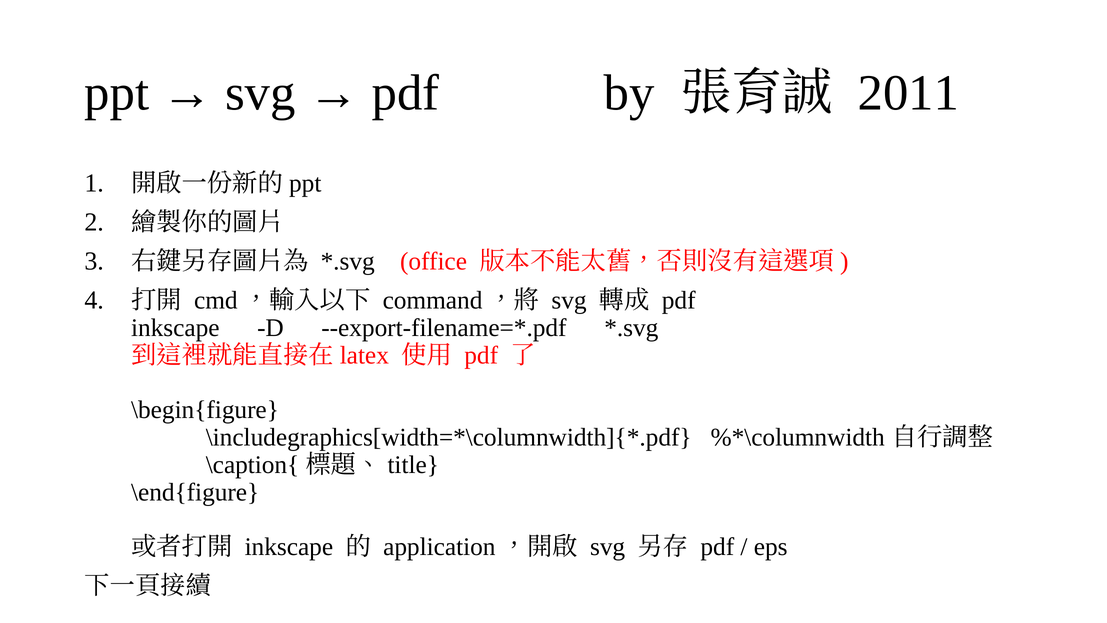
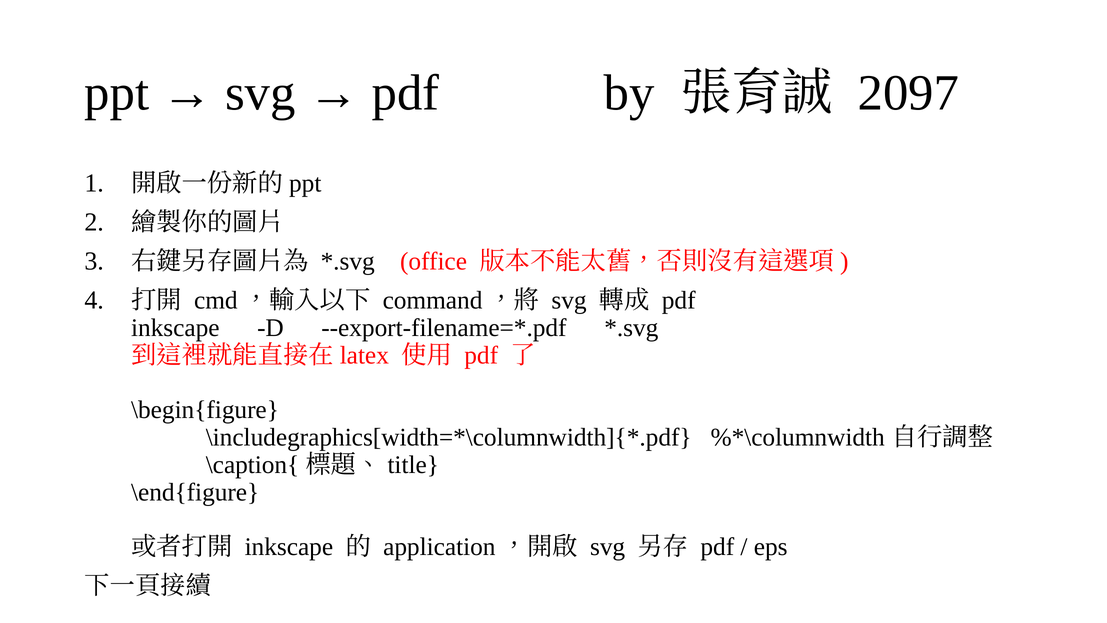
2011: 2011 -> 2097
